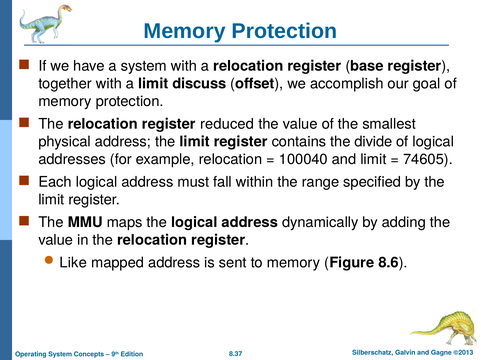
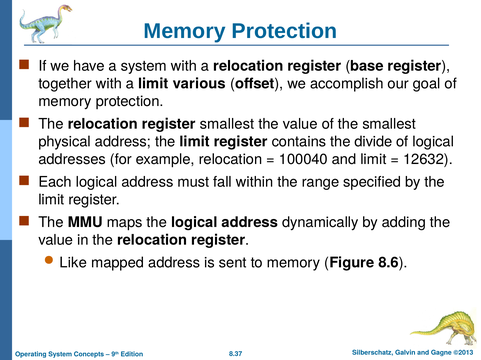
discuss: discuss -> various
register reduced: reduced -> smallest
74605: 74605 -> 12632
